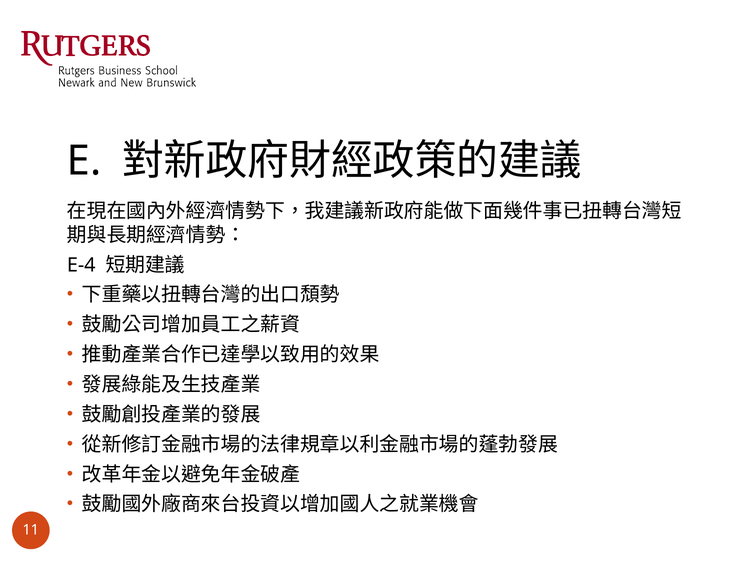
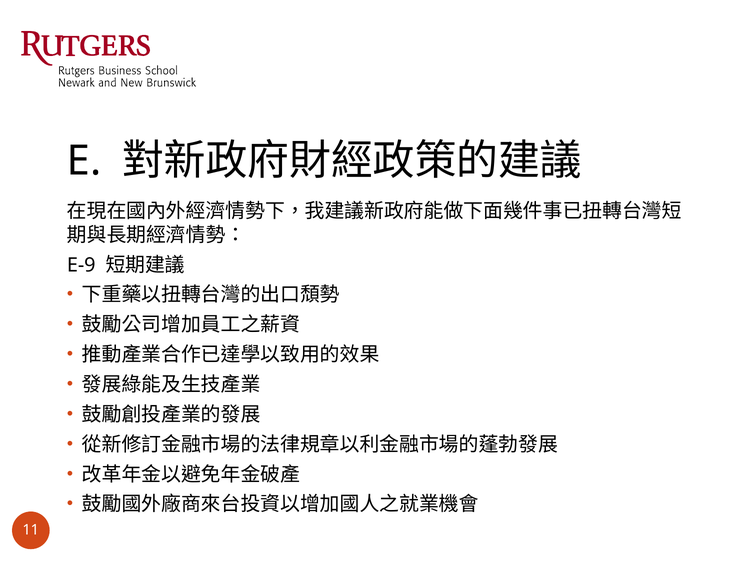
E-4: E-4 -> E-9
